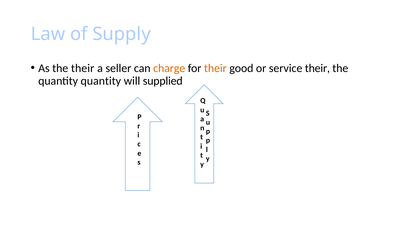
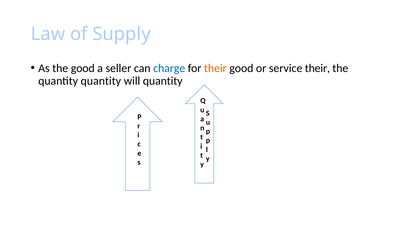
the their: their -> good
charge colour: orange -> blue
will supplied: supplied -> quantity
